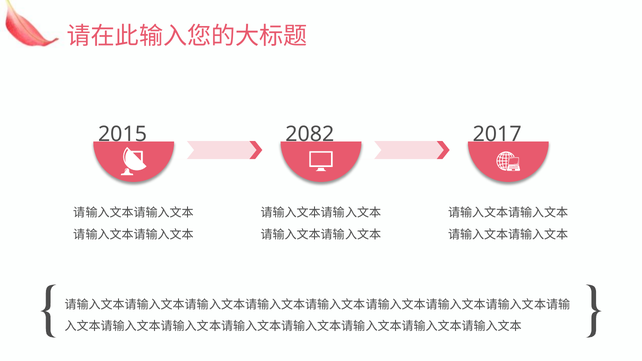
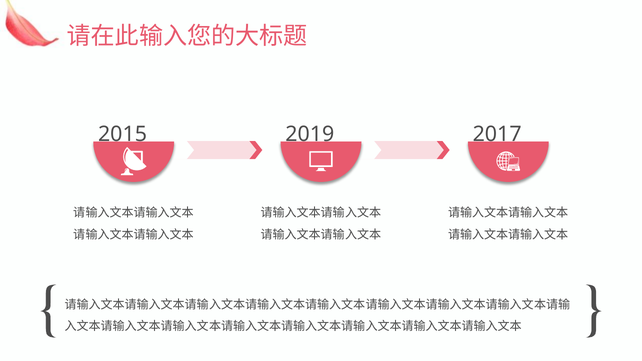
2082: 2082 -> 2019
